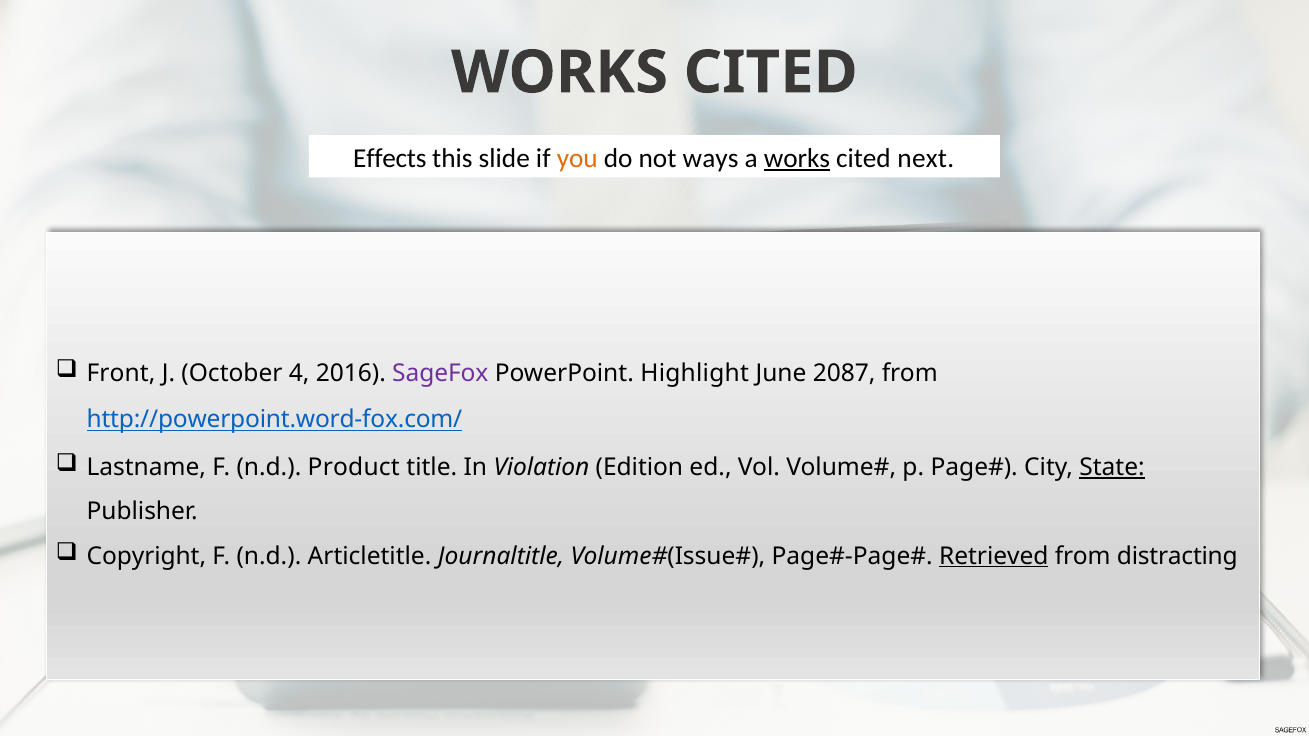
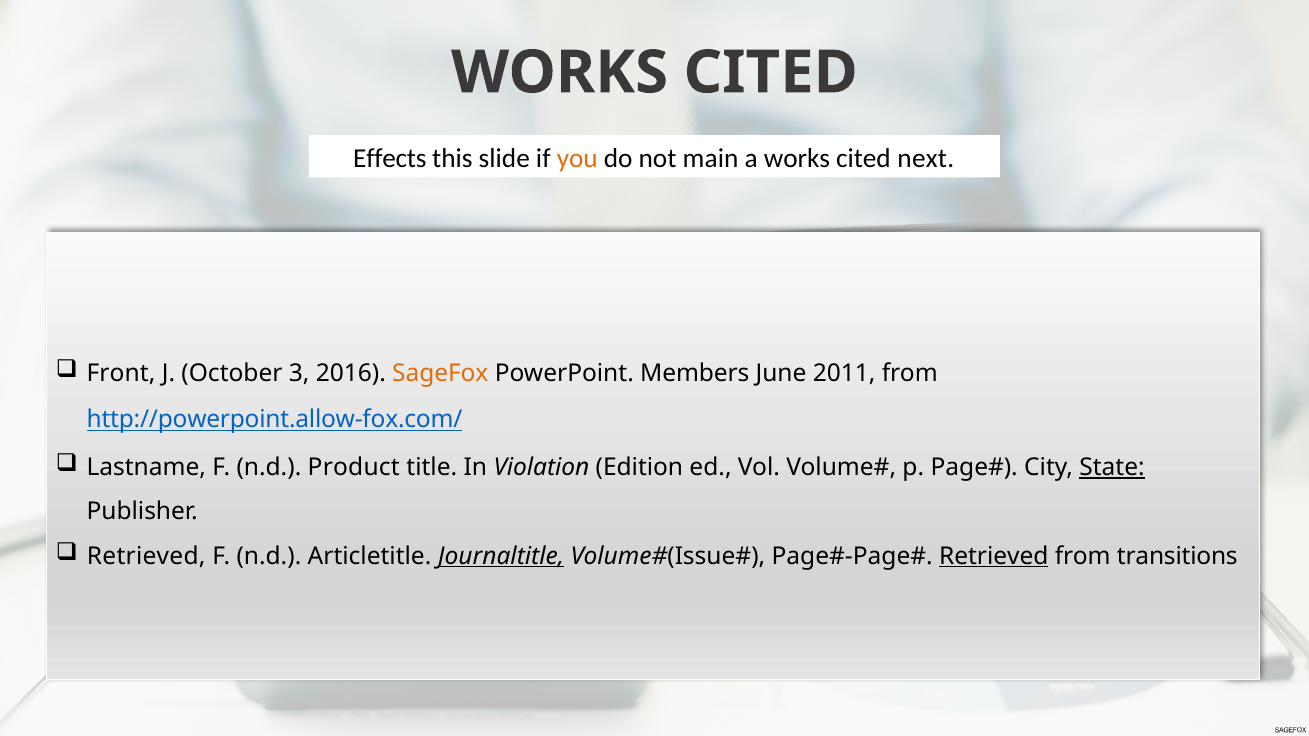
ways: ways -> main
works at (797, 158) underline: present -> none
4: 4 -> 3
SageFox colour: purple -> orange
Highlight: Highlight -> Members
2087: 2087 -> 2011
http://powerpoint.word-fox.com/: http://powerpoint.word-fox.com/ -> http://powerpoint.allow-fox.com/
Copyright at (146, 556): Copyright -> Retrieved
Journaltitle underline: none -> present
distracting: distracting -> transitions
